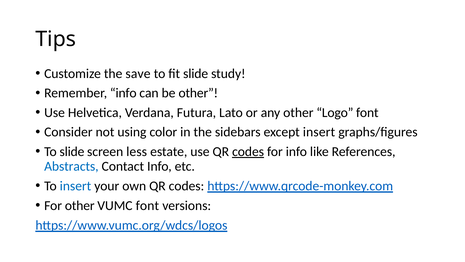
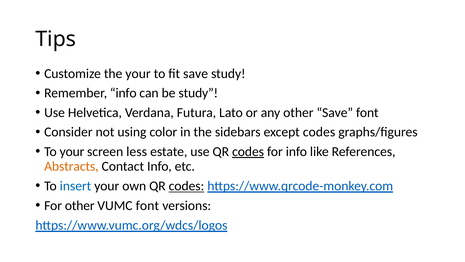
the save: save -> your
fit slide: slide -> save
be other: other -> study
other Logo: Logo -> Save
except insert: insert -> codes
To slide: slide -> your
Abstracts colour: blue -> orange
codes at (186, 186) underline: none -> present
